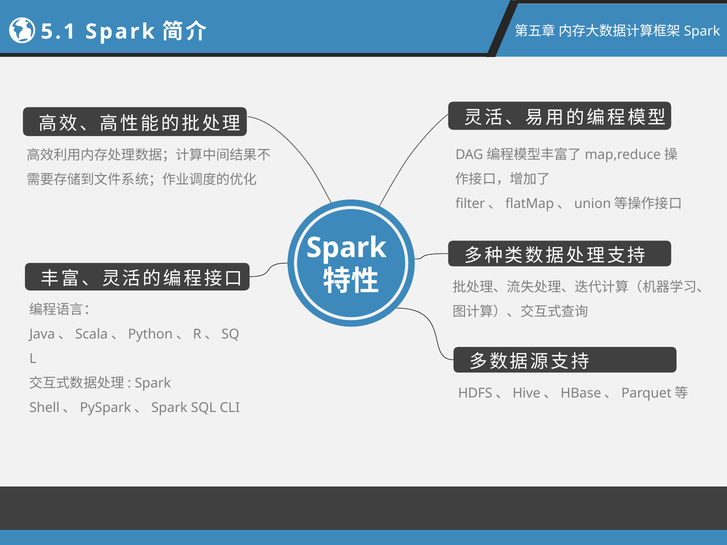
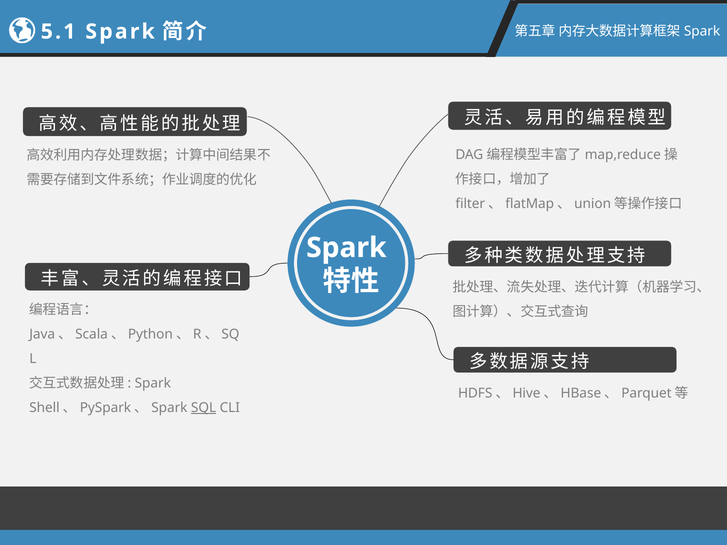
SQL underline: none -> present
